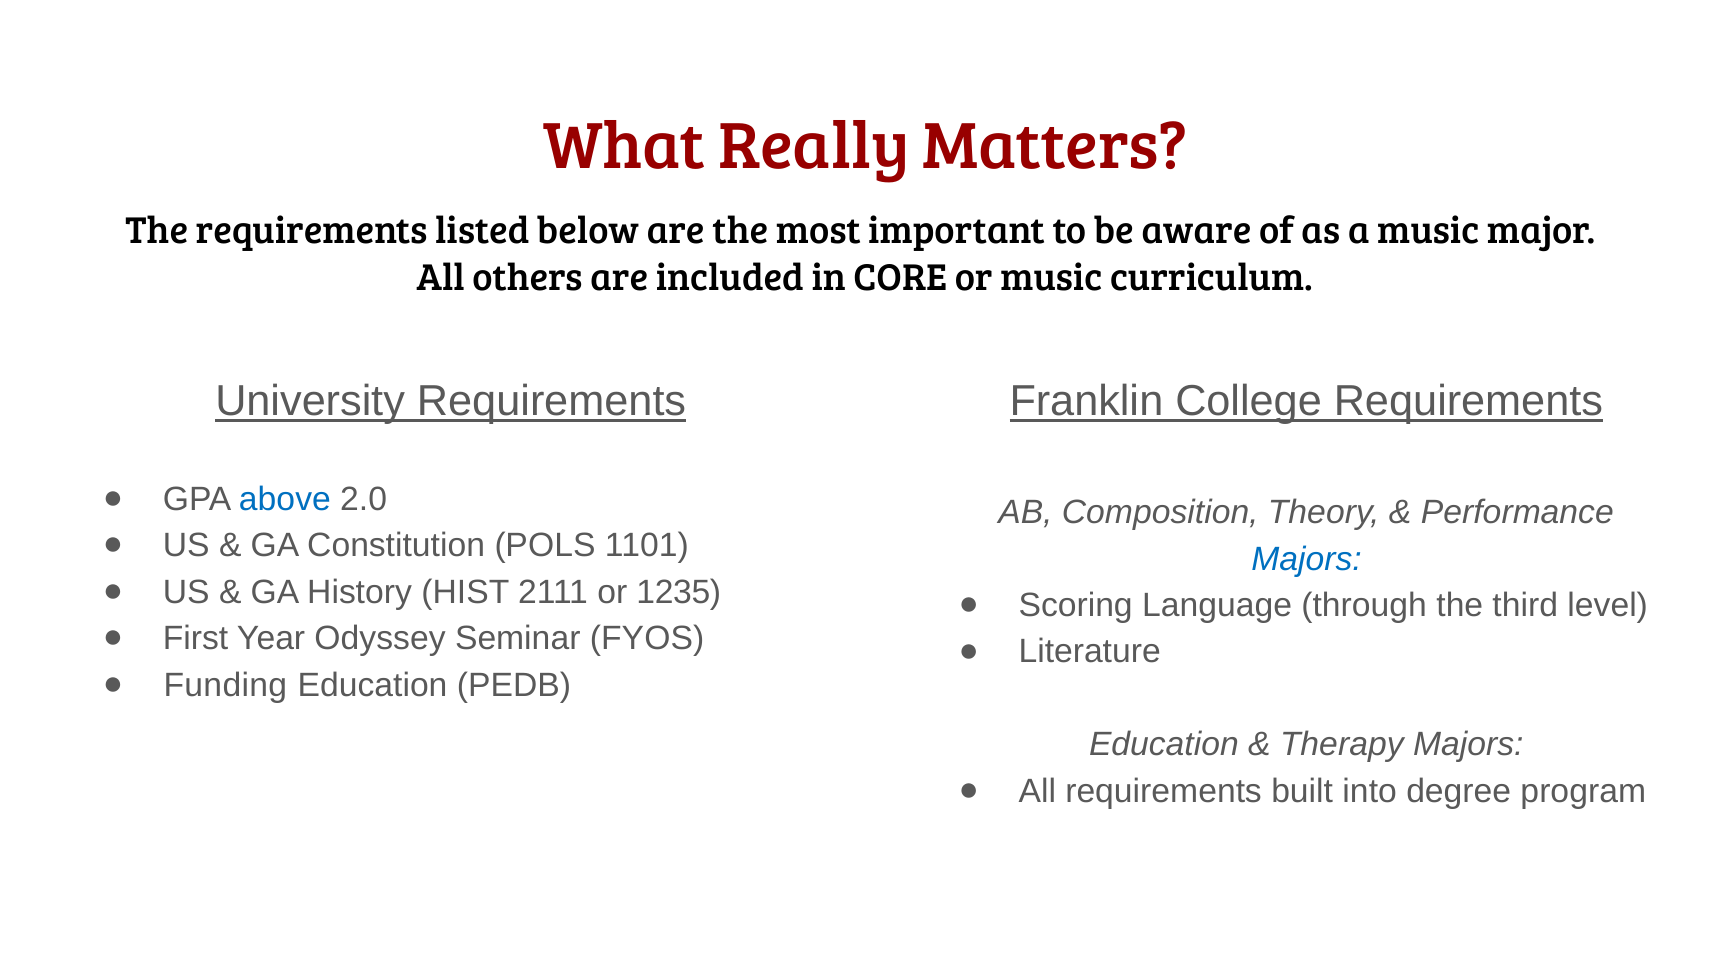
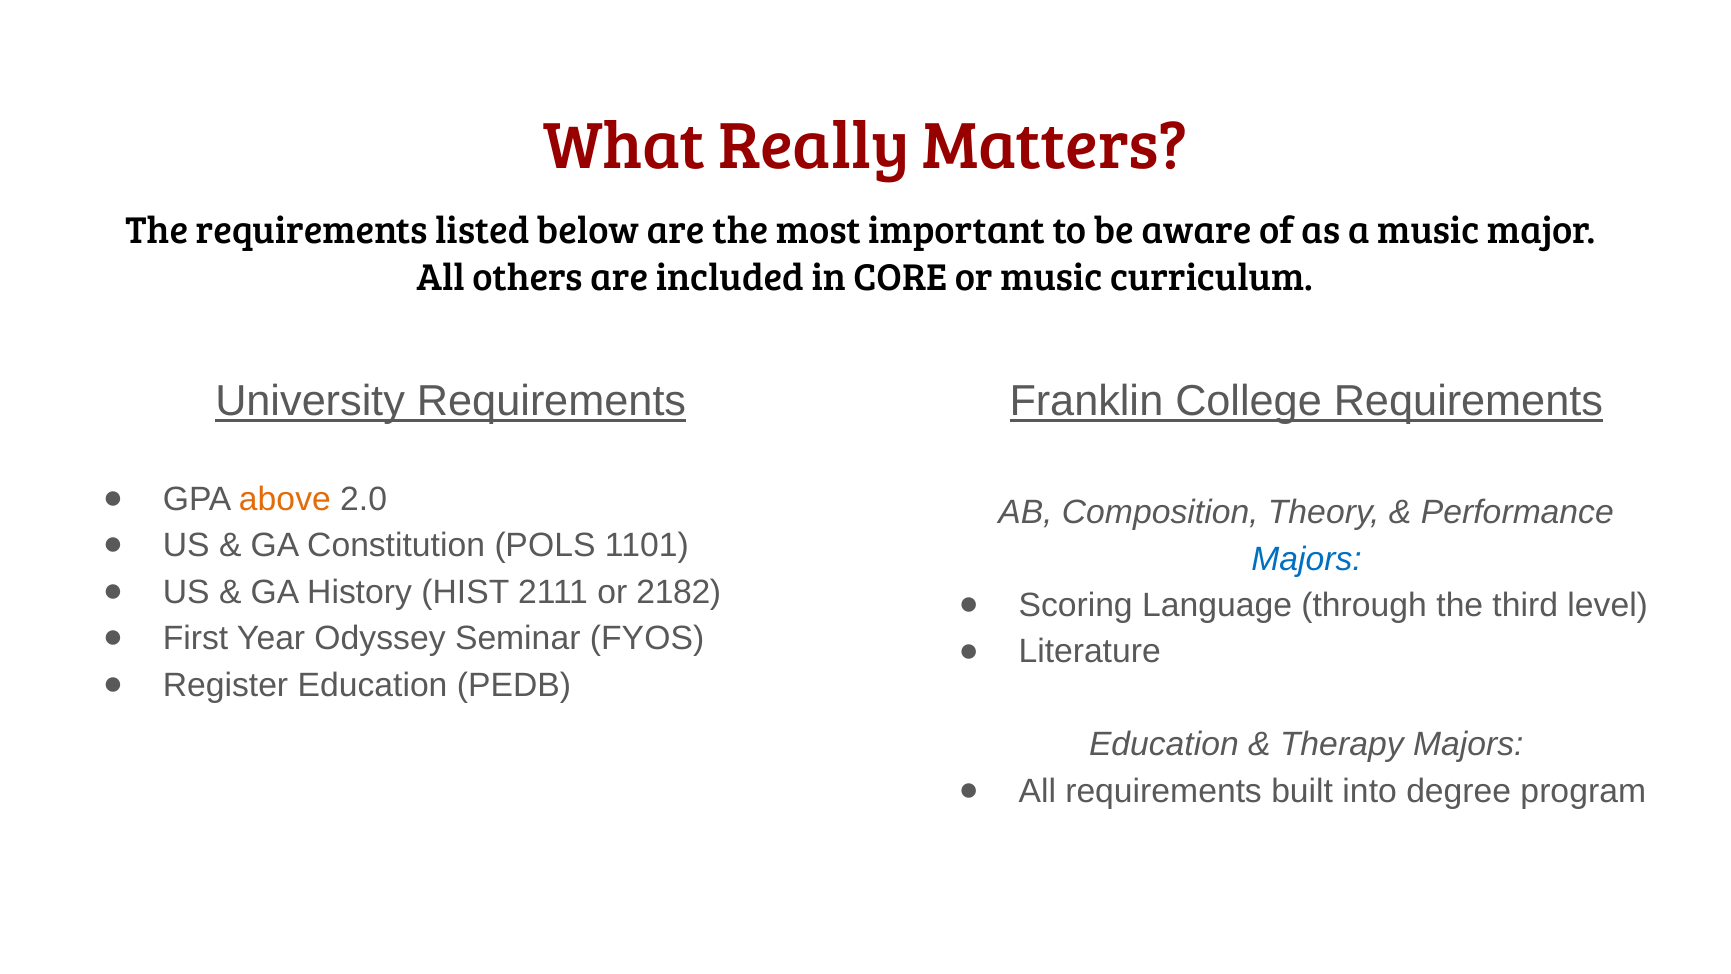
above colour: blue -> orange
1235: 1235 -> 2182
Funding: Funding -> Register
